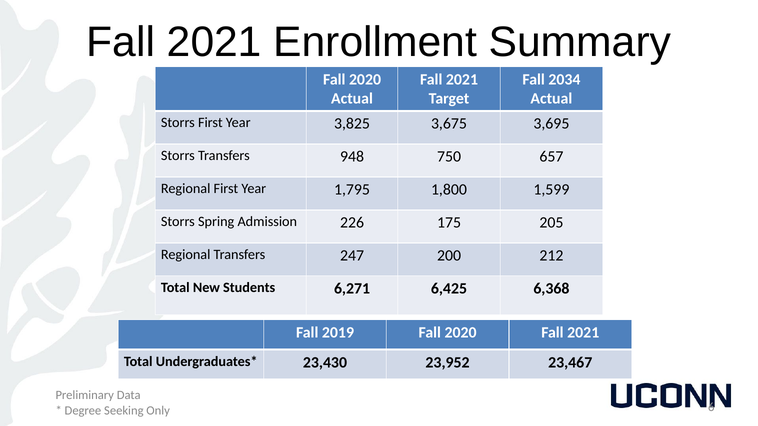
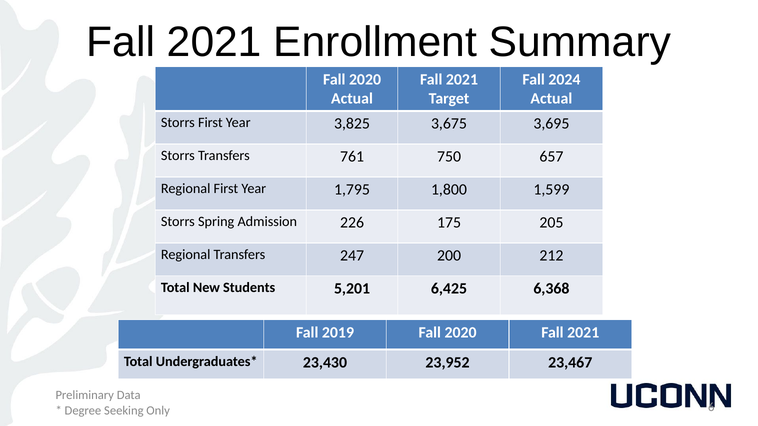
2034: 2034 -> 2024
948: 948 -> 761
6,271: 6,271 -> 5,201
